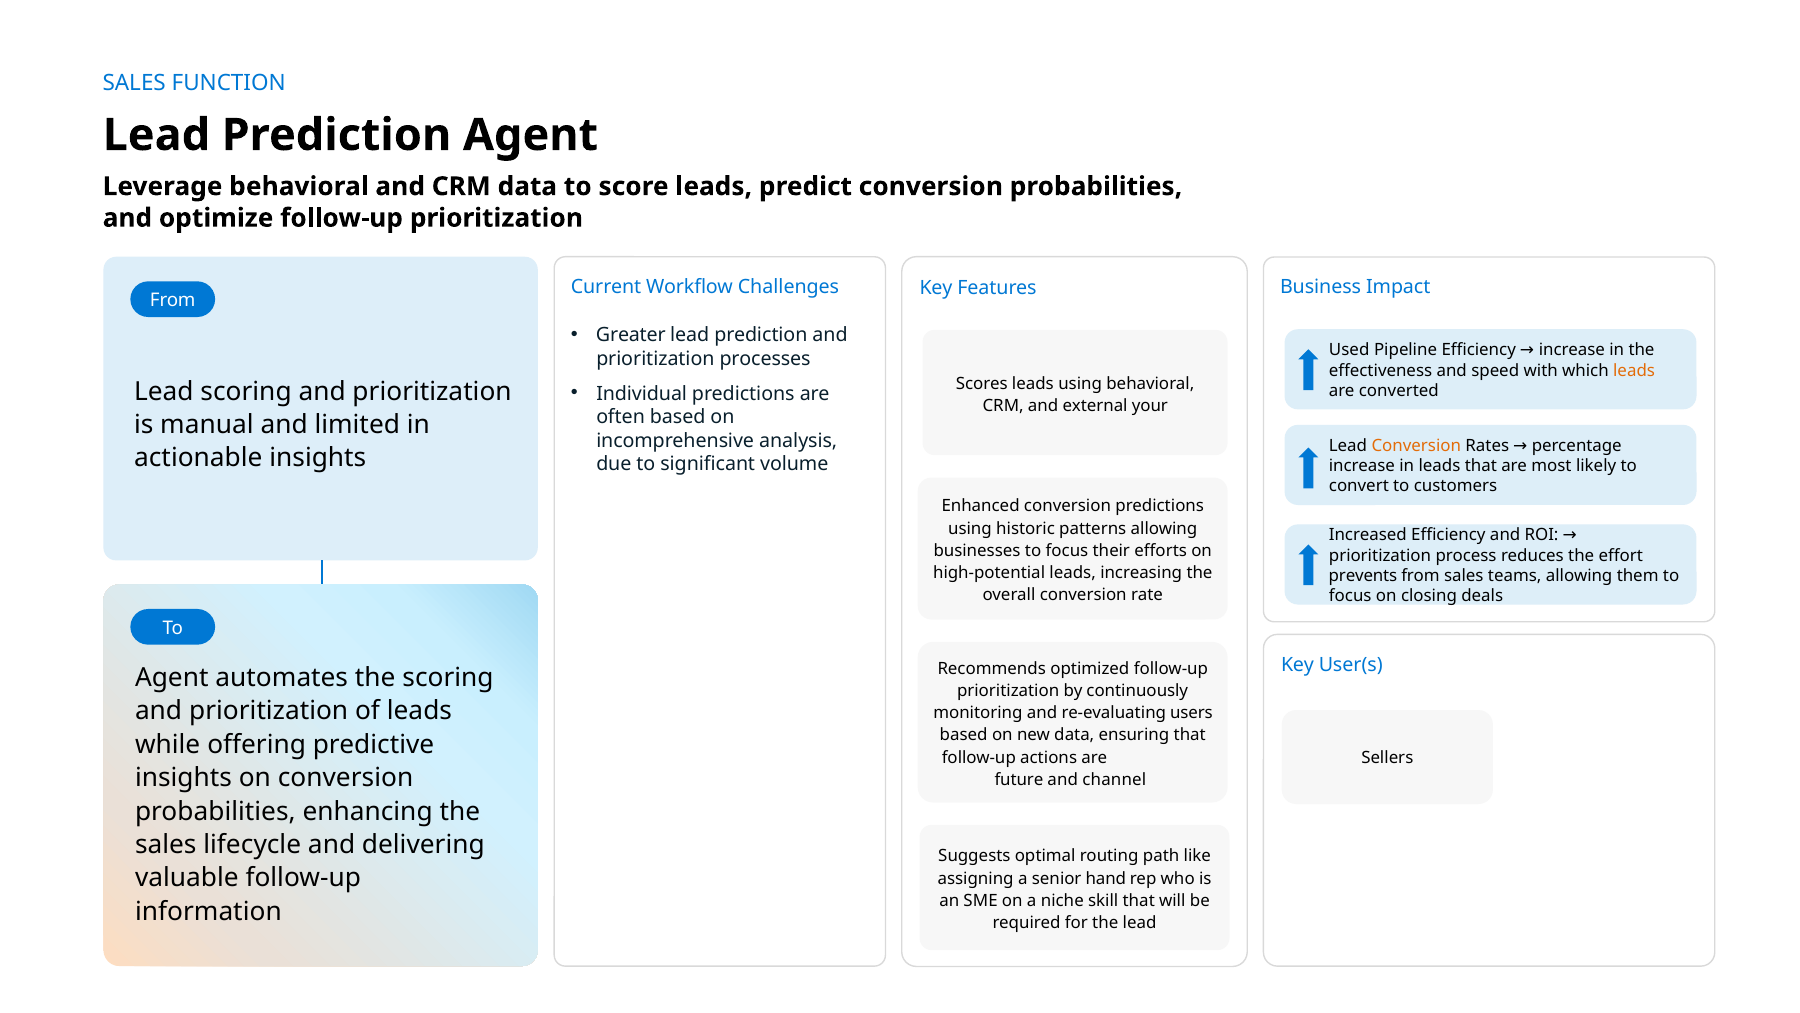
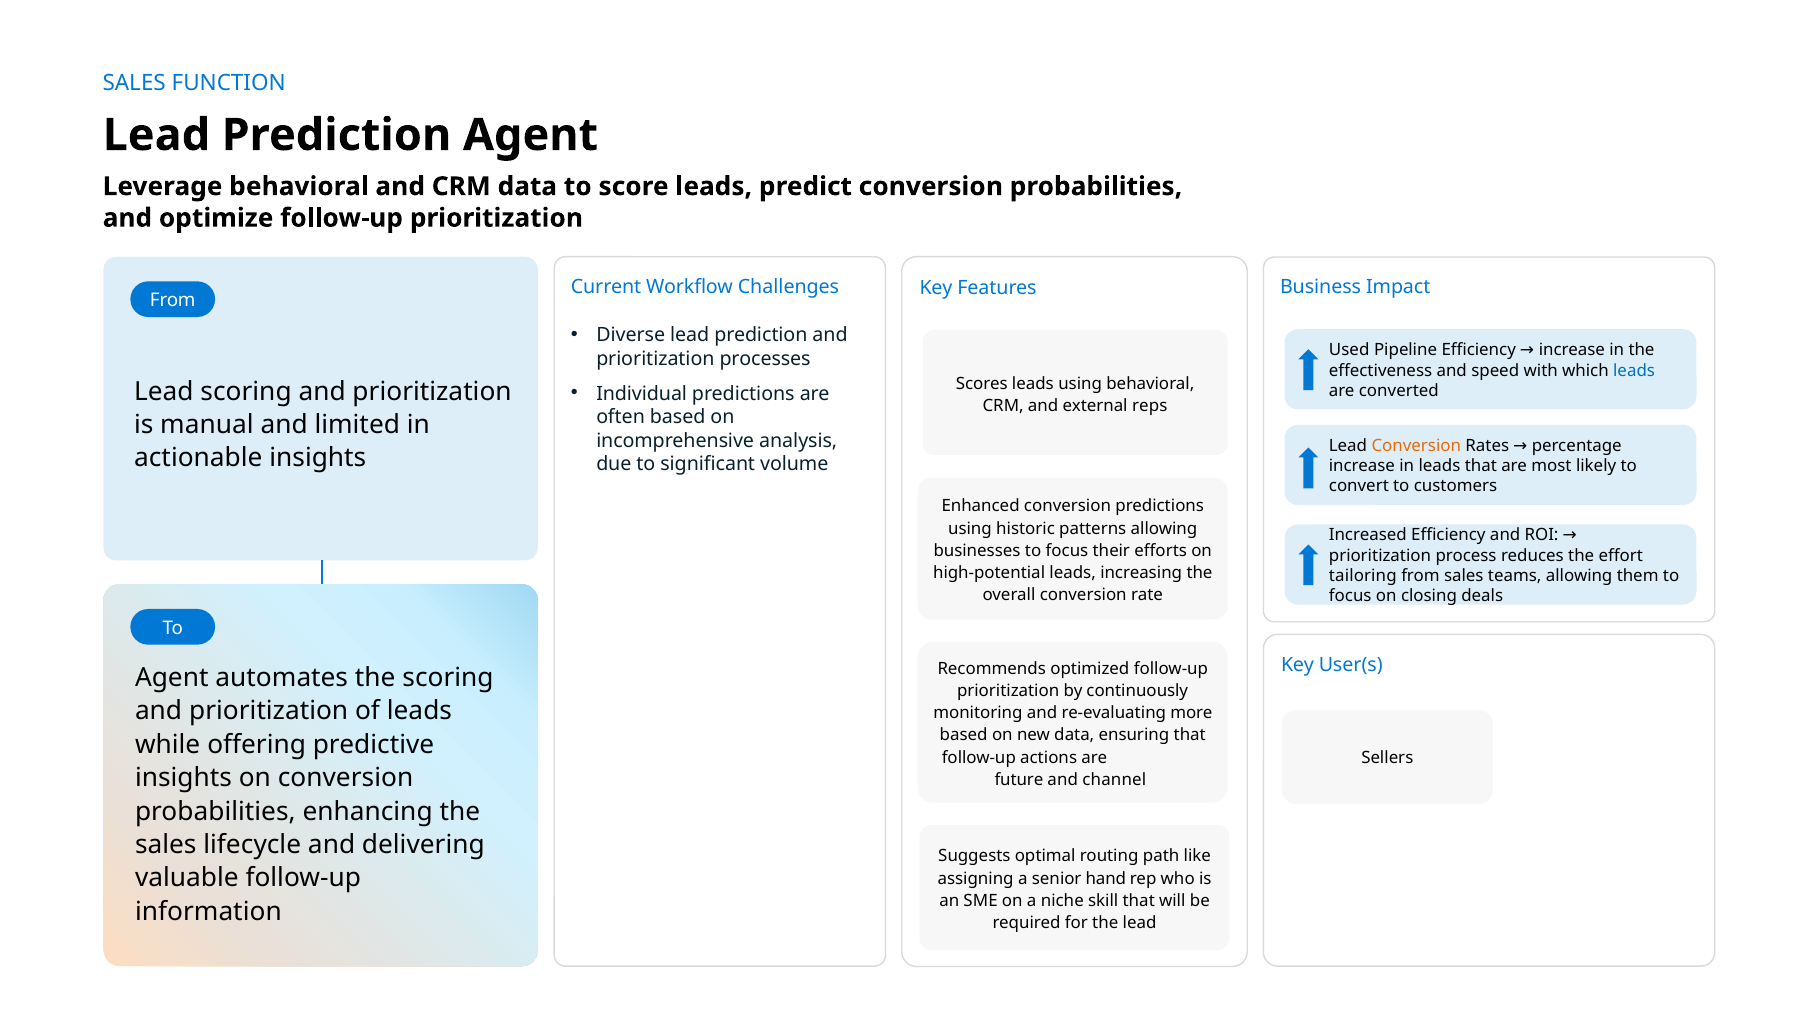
Greater: Greater -> Diverse
leads at (1634, 370) colour: orange -> blue
your: your -> reps
prevents: prevents -> tailoring
users: users -> more
